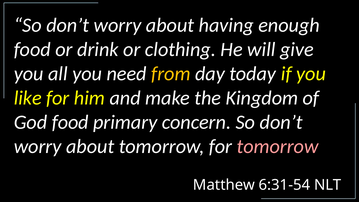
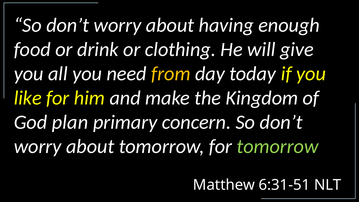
God food: food -> plan
tomorrow at (278, 146) colour: pink -> light green
6:31-54: 6:31-54 -> 6:31-51
